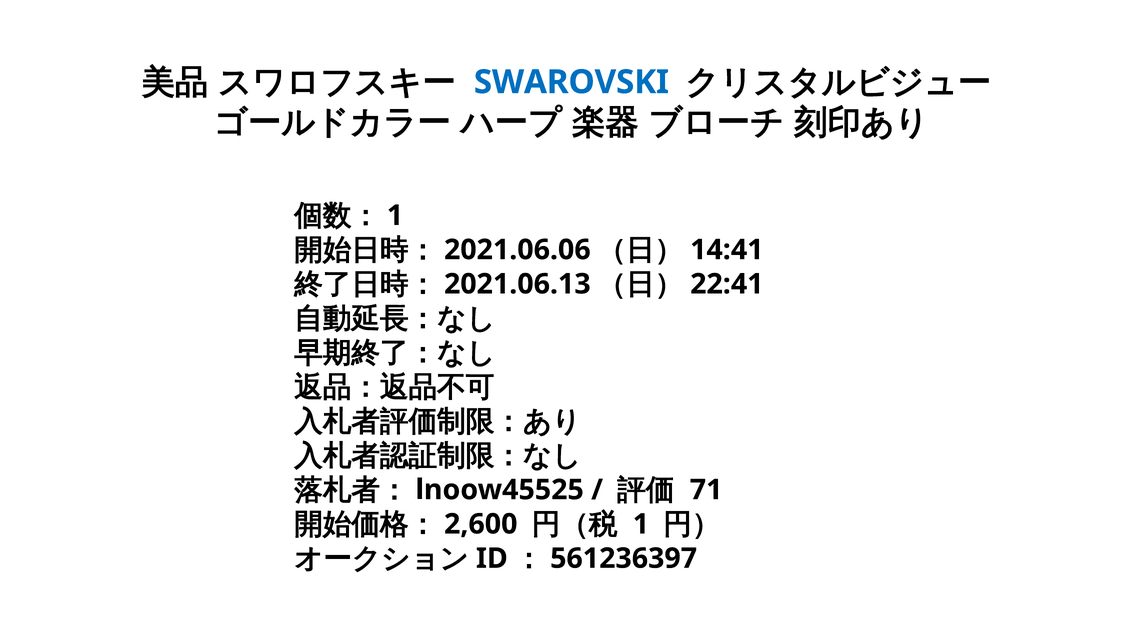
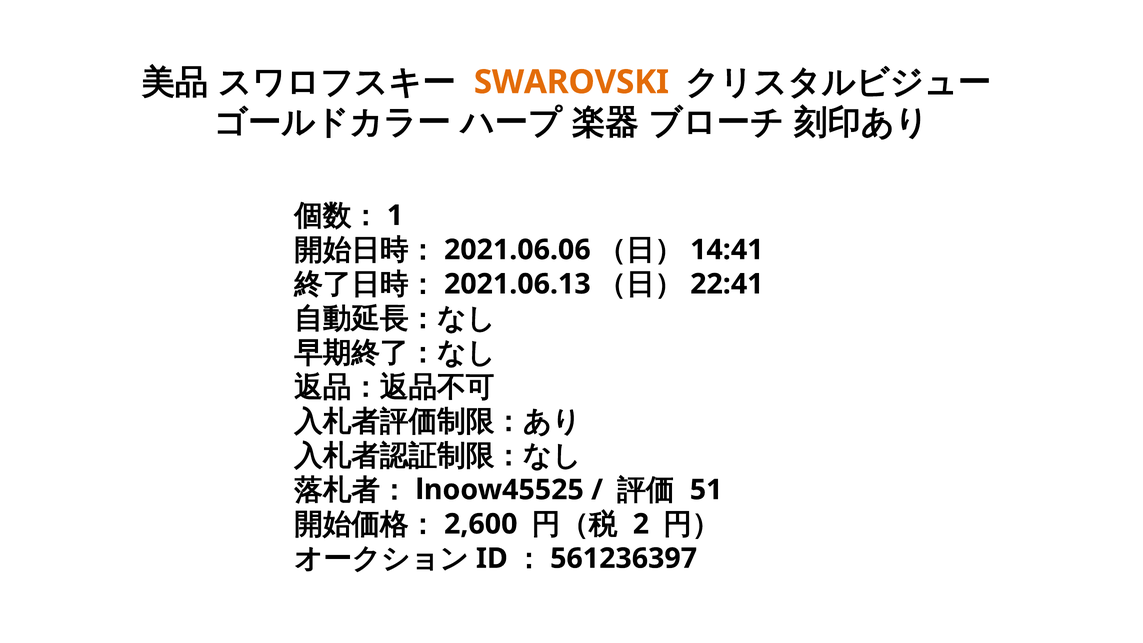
SWAROVSKI colour: blue -> orange
71: 71 -> 51
1 at (641, 524): 1 -> 2
